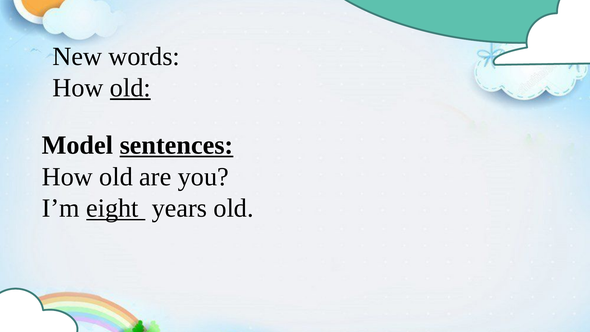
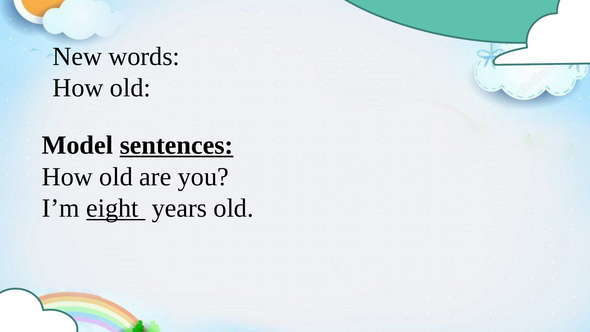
old at (130, 88) underline: present -> none
